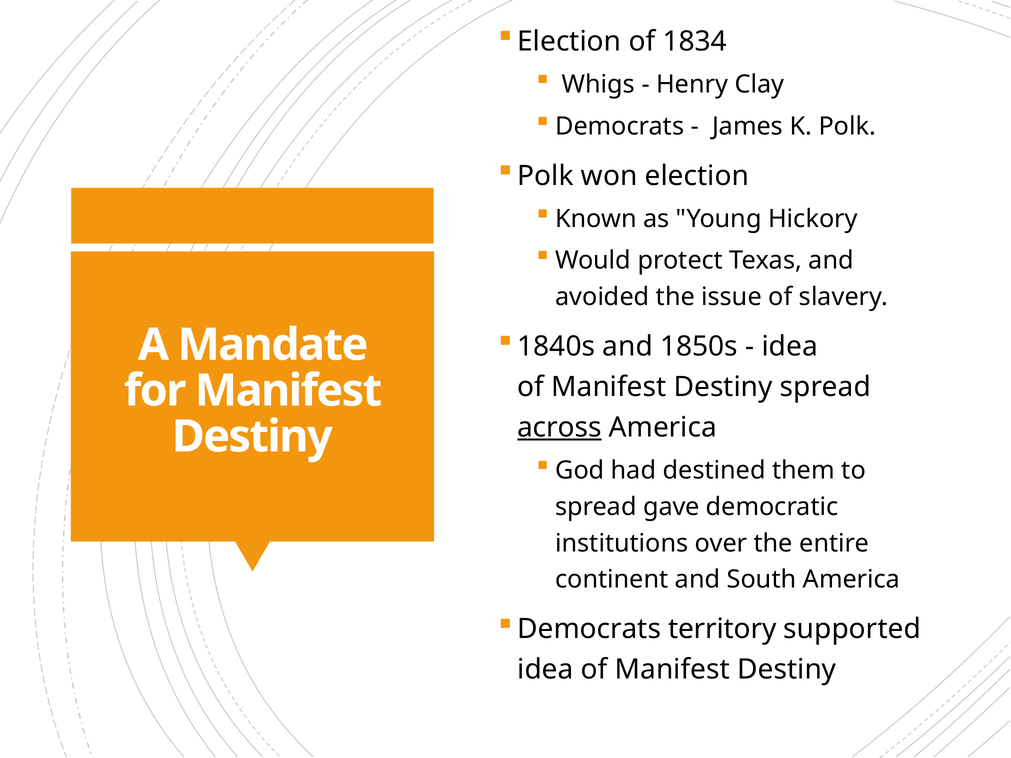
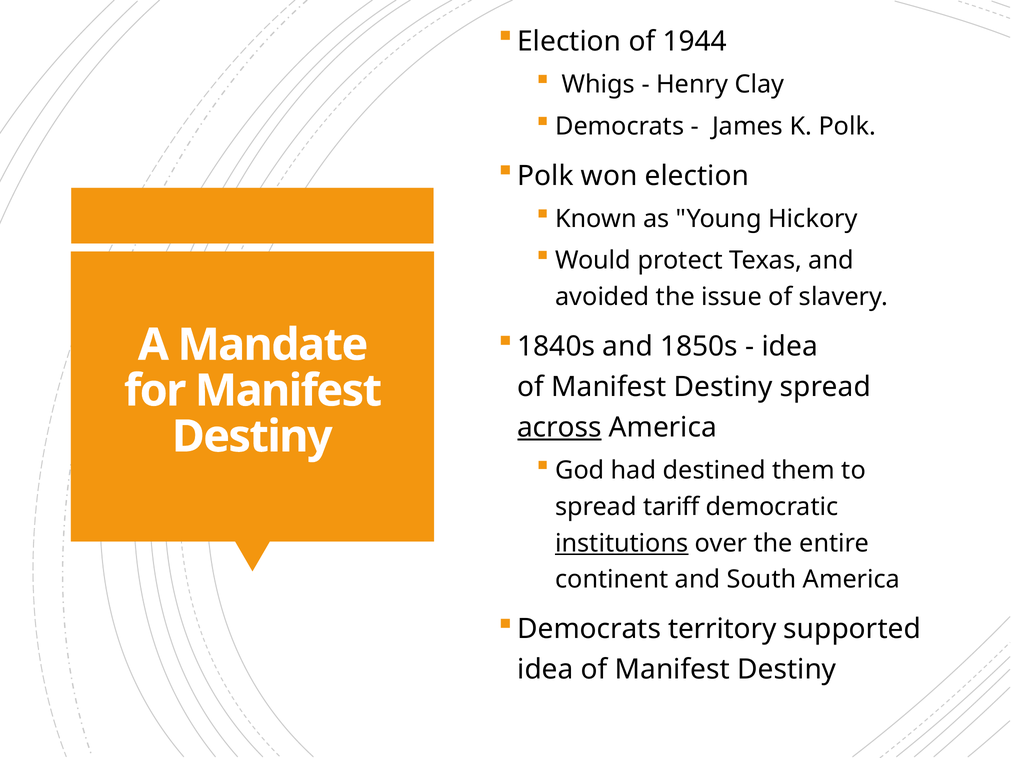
1834: 1834 -> 1944
gave: gave -> tariff
institutions underline: none -> present
